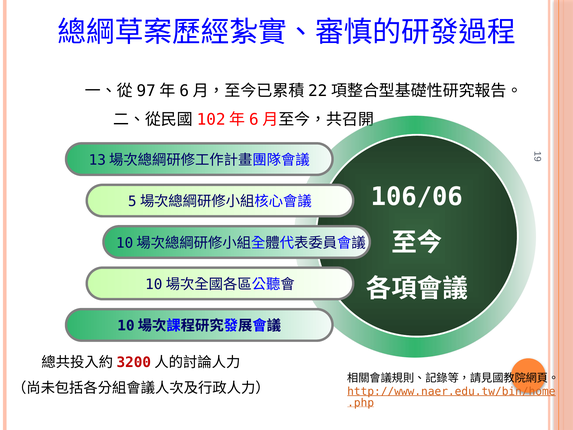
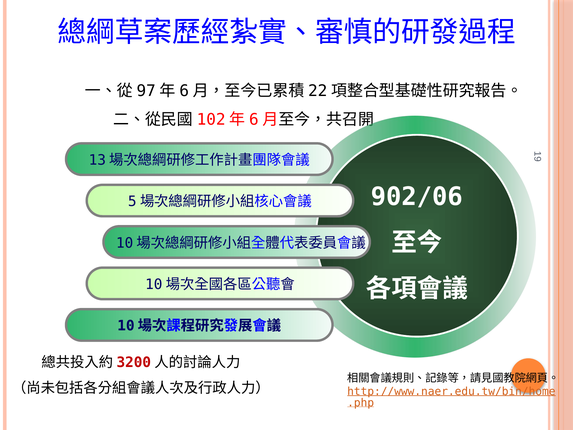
106/06: 106/06 -> 902/06
